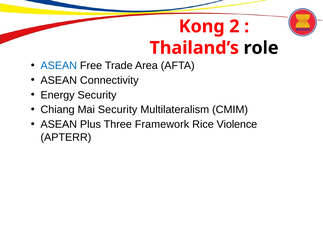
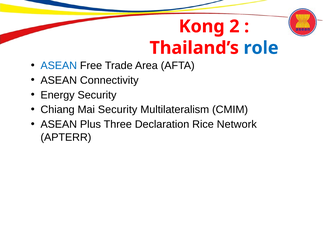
role colour: black -> blue
Framework: Framework -> Declaration
Violence: Violence -> Network
